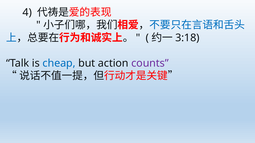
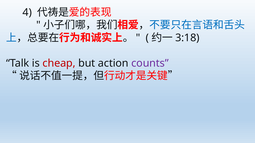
cheap colour: blue -> red
